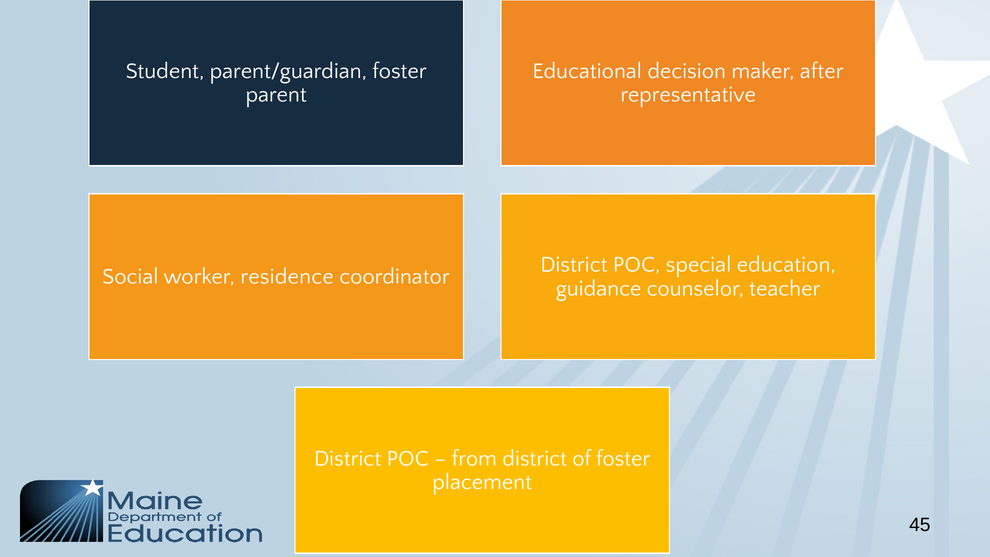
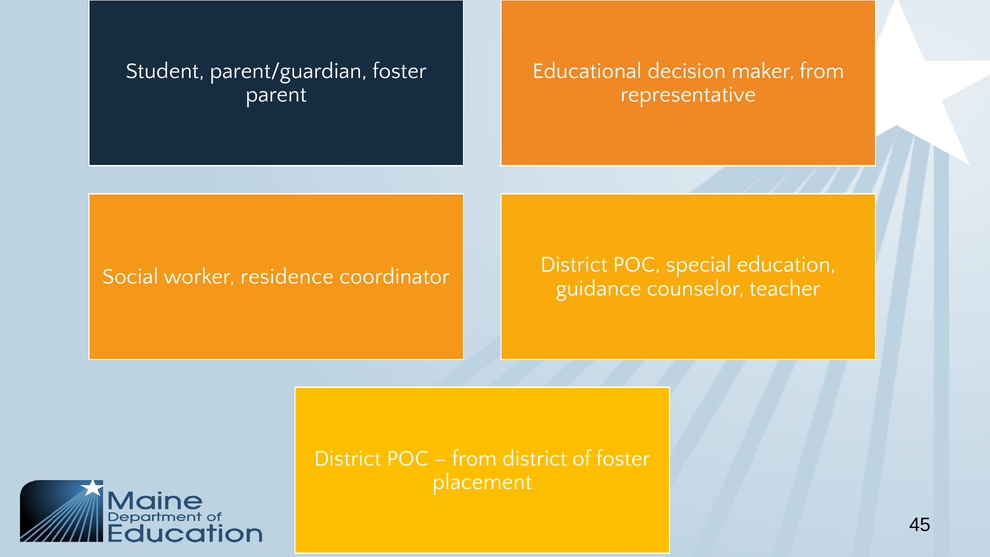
maker after: after -> from
